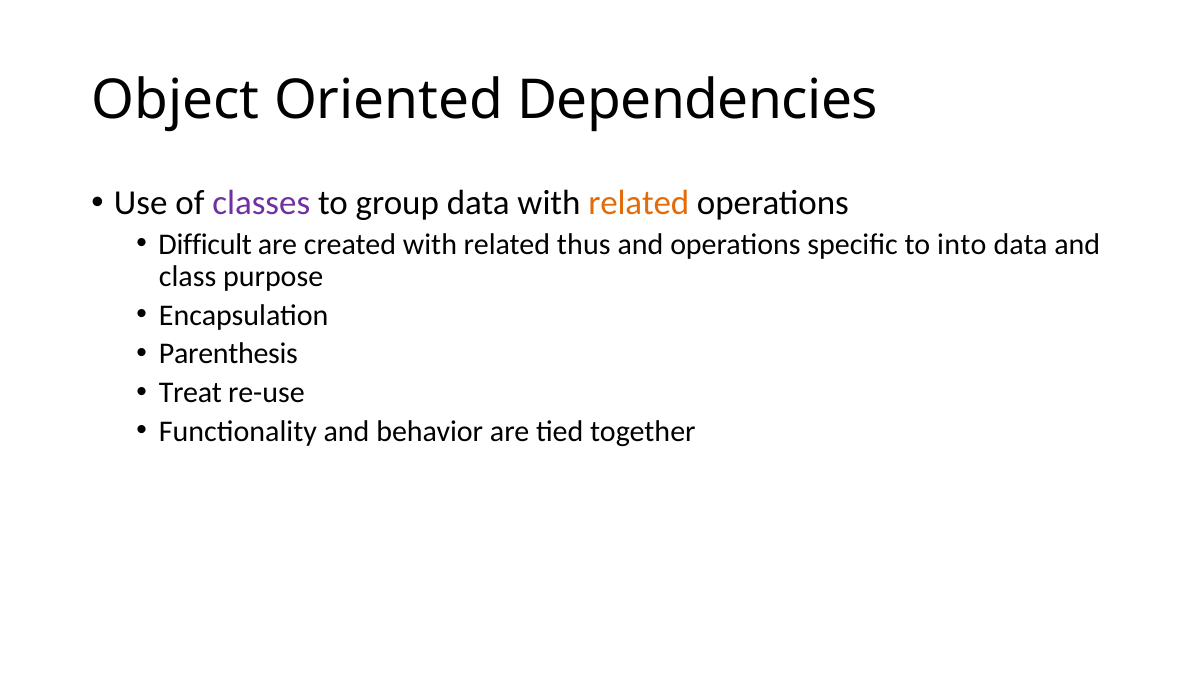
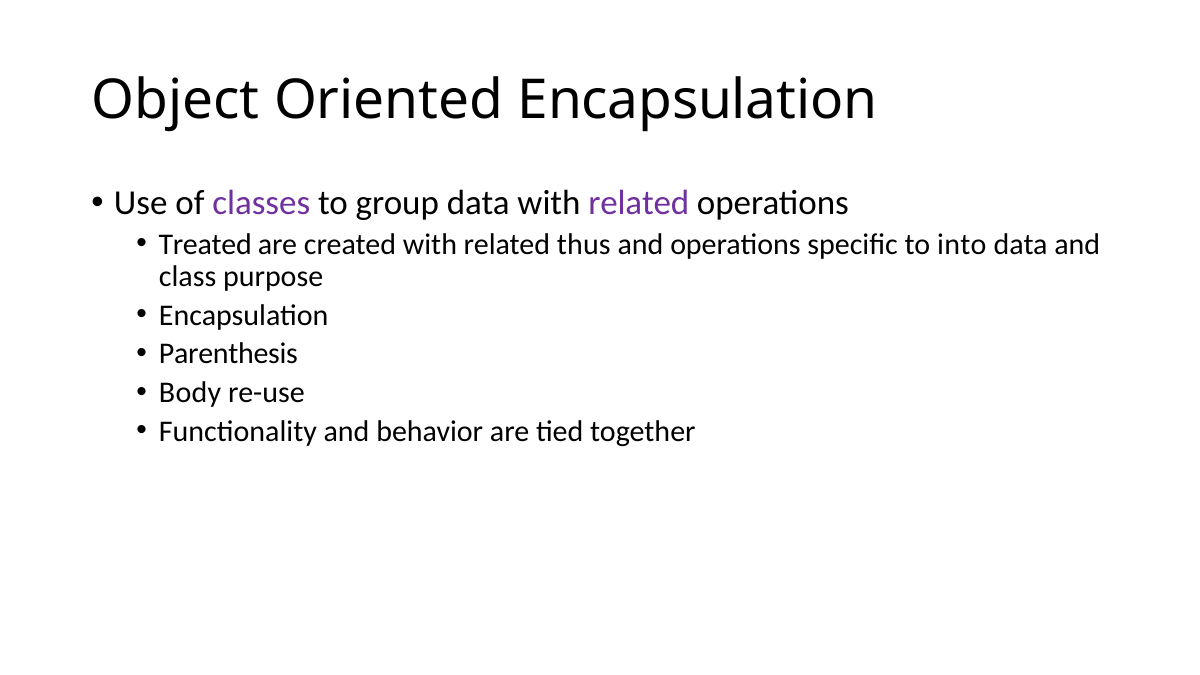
Oriented Dependencies: Dependencies -> Encapsulation
related at (639, 203) colour: orange -> purple
Difficult: Difficult -> Treated
Treat: Treat -> Body
